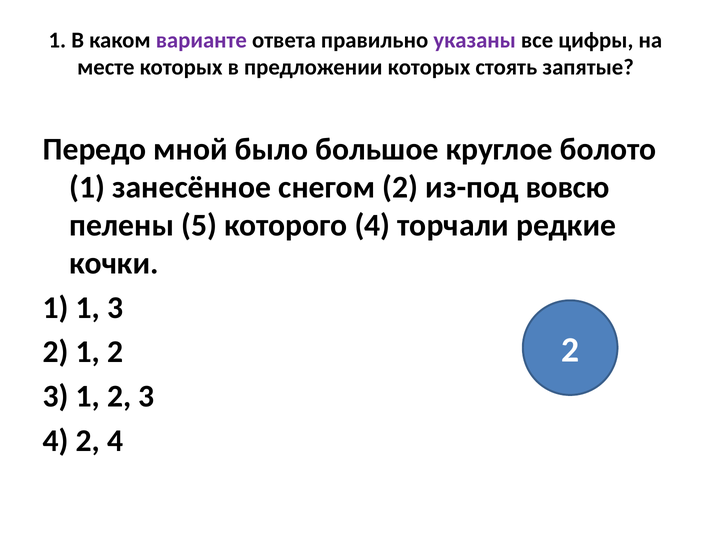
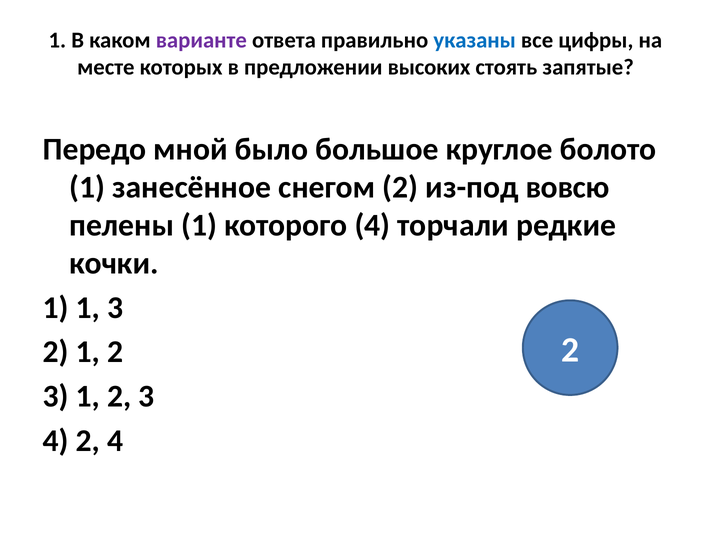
указаны colour: purple -> blue
предложении которых: которых -> высоких
пелены 5: 5 -> 1
